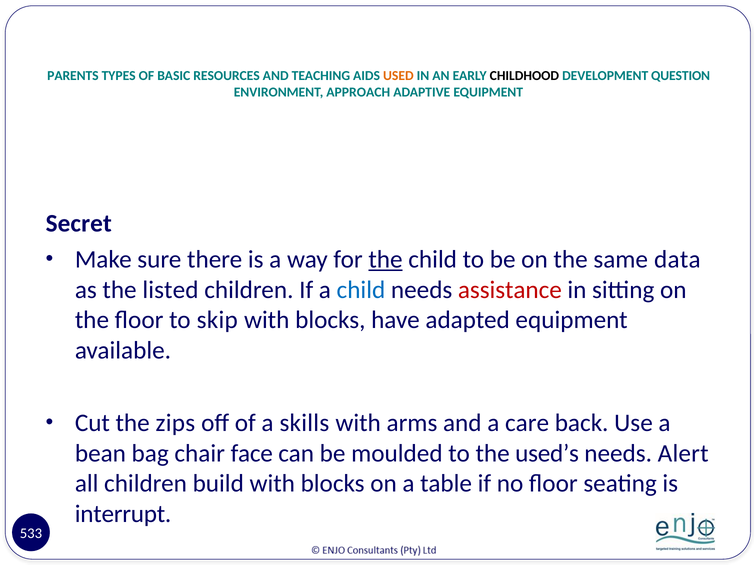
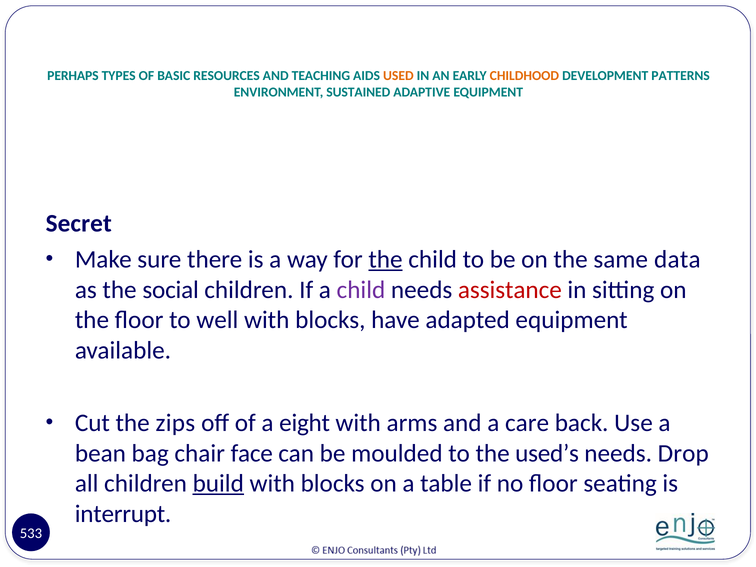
PARENTS: PARENTS -> PERHAPS
CHILDHOOD colour: black -> orange
QUESTION: QUESTION -> PATTERNS
APPROACH: APPROACH -> SUSTAINED
listed: listed -> social
child at (361, 290) colour: blue -> purple
skip: skip -> well
skills: skills -> eight
Alert: Alert -> Drop
build underline: none -> present
